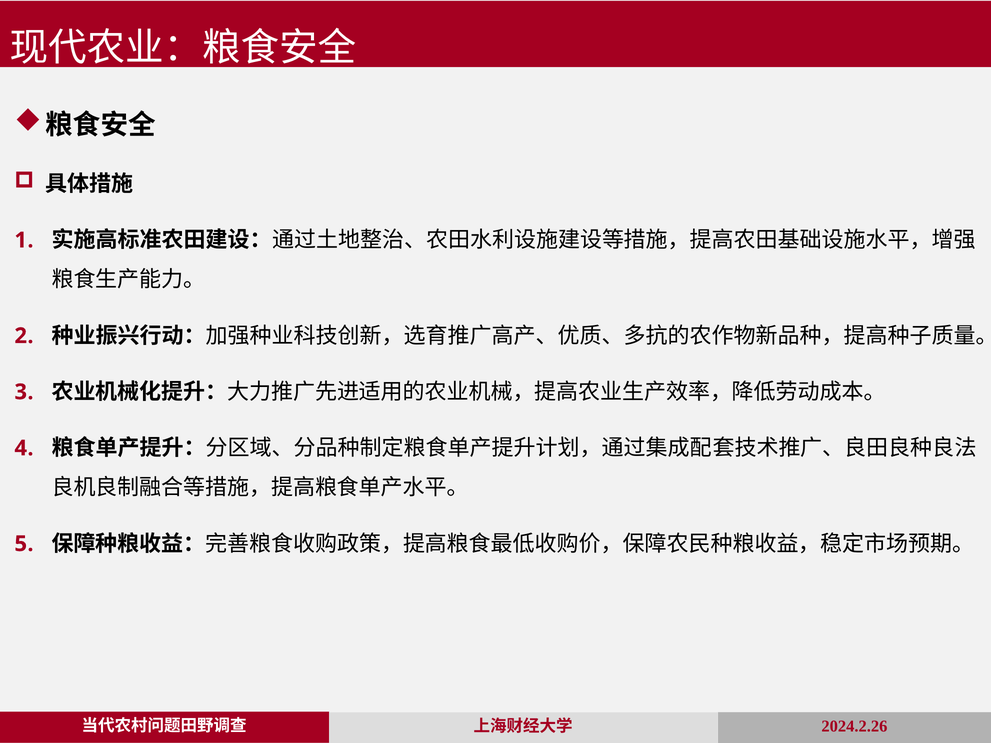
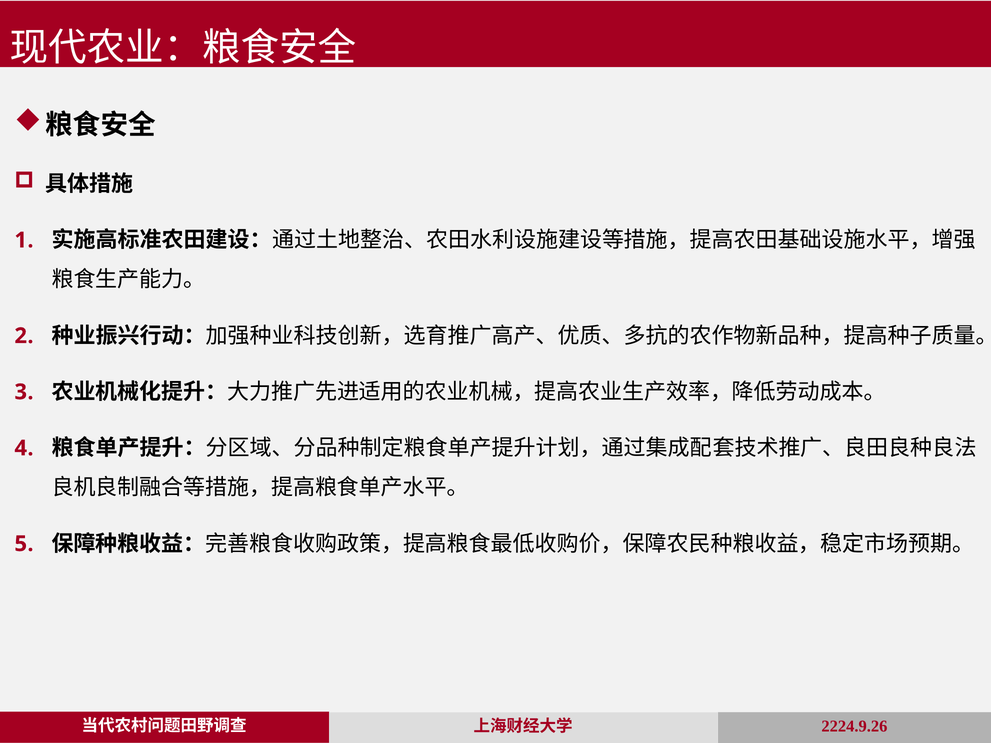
2024.2.26: 2024.2.26 -> 2224.9.26
